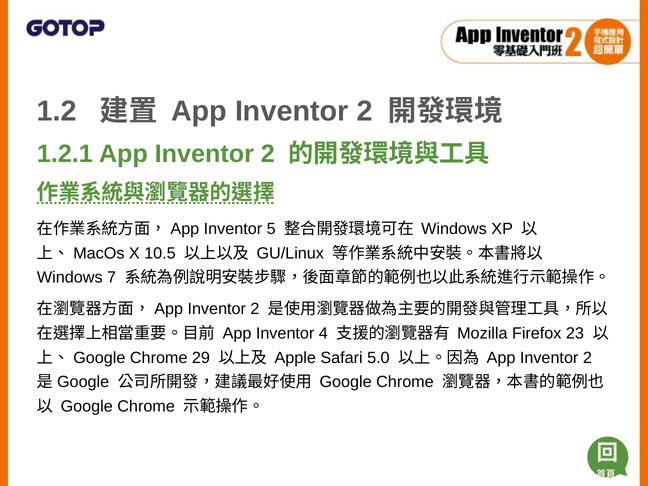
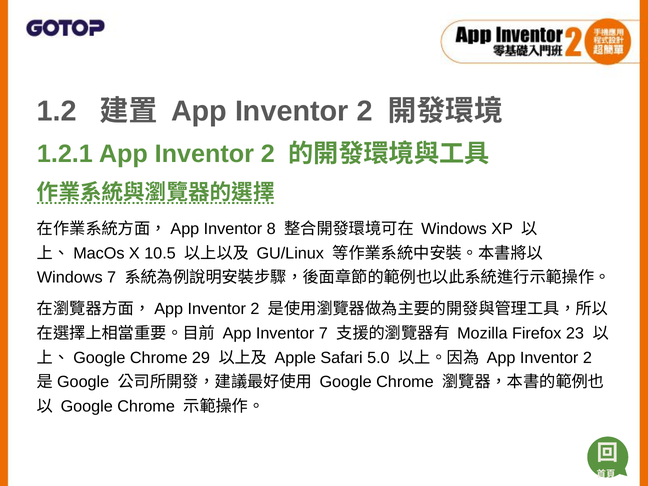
5: 5 -> 8
Inventor 4: 4 -> 7
